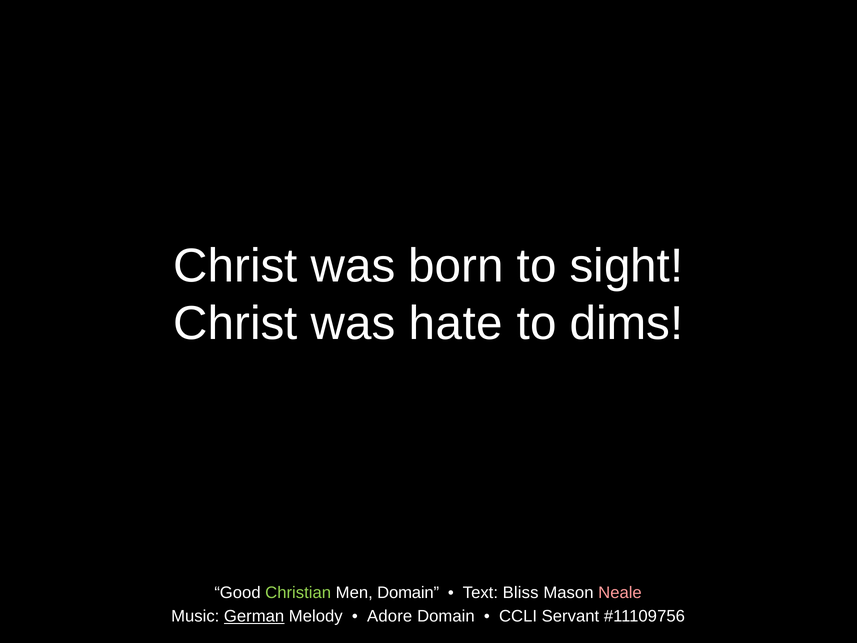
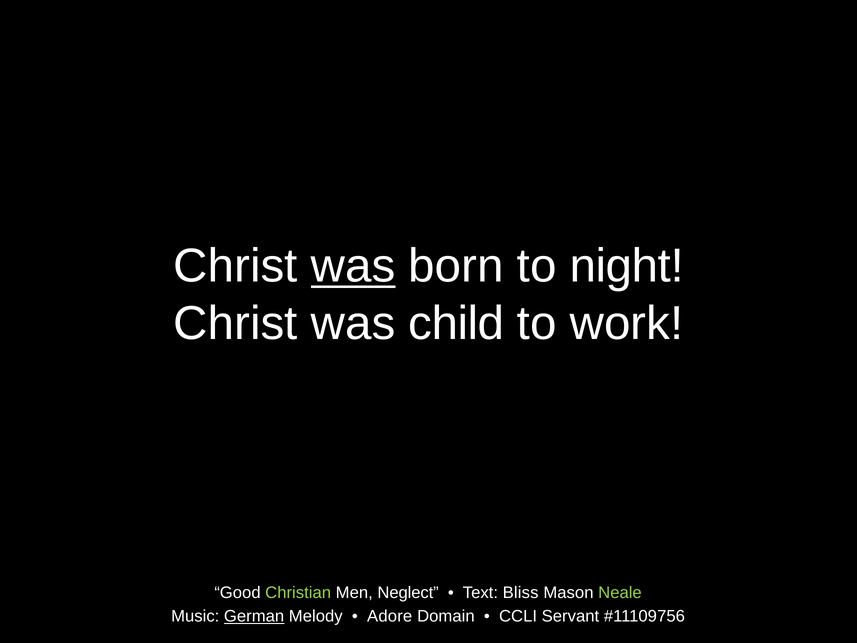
was at (353, 266) underline: none -> present
sight: sight -> night
hate: hate -> child
dims: dims -> work
Men Domain: Domain -> Neglect
Neale colour: pink -> light green
